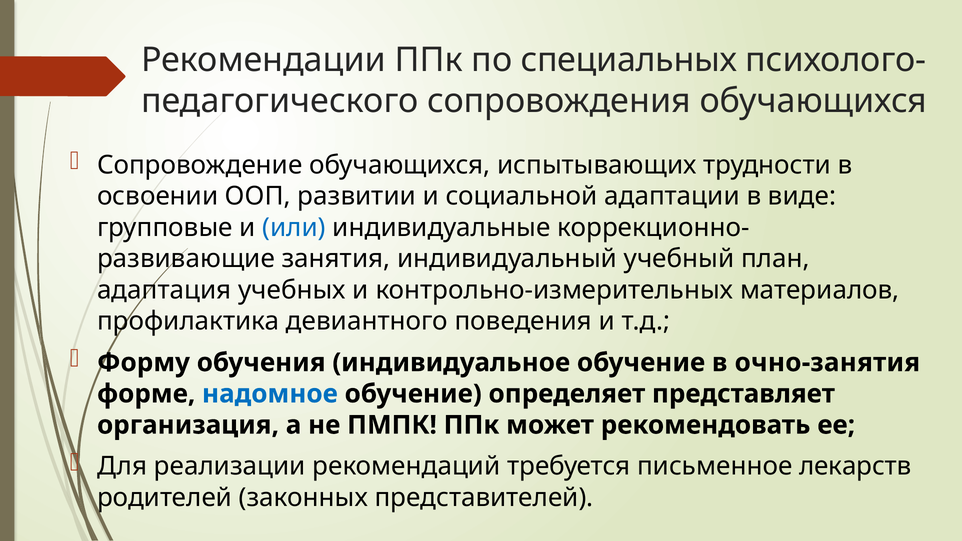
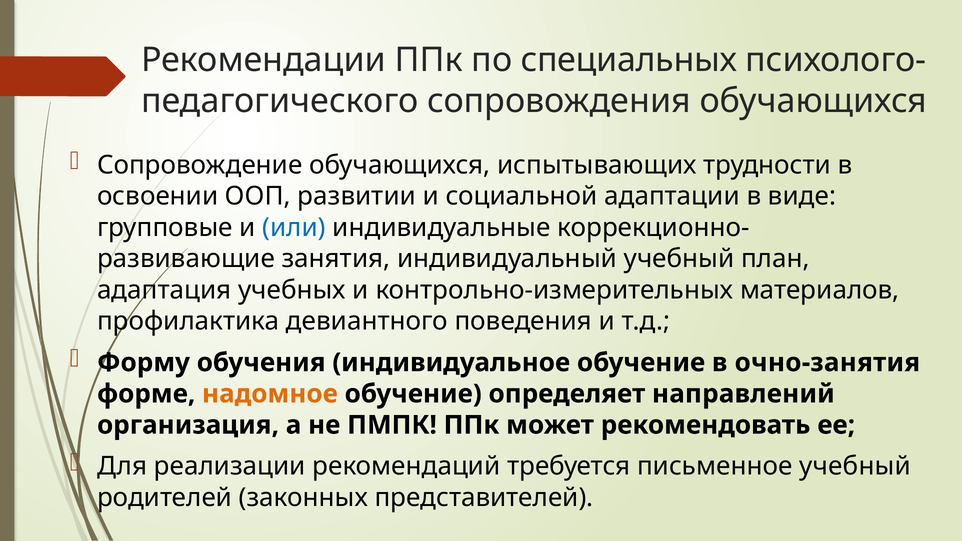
надомное colour: blue -> orange
представляет: представляет -> направлений
письменное лекарств: лекарств -> учебный
